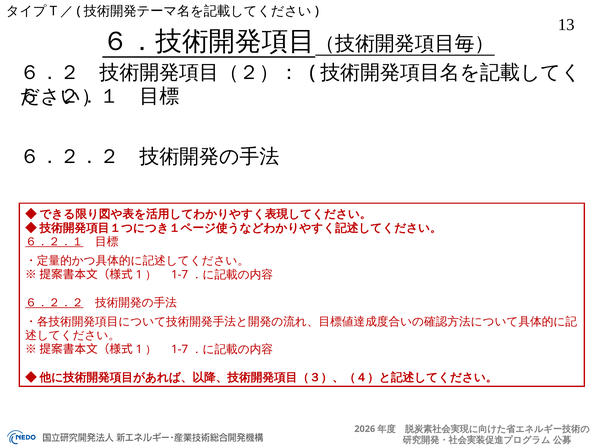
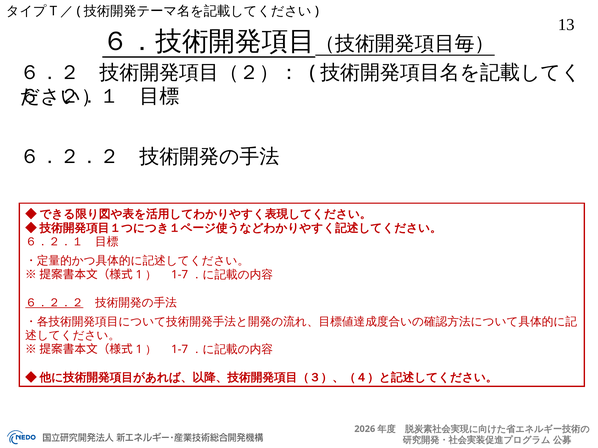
６．２．１ at (54, 242) underline: present -> none
